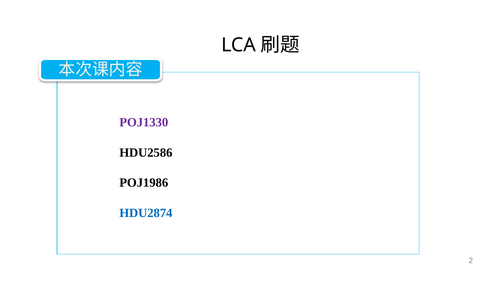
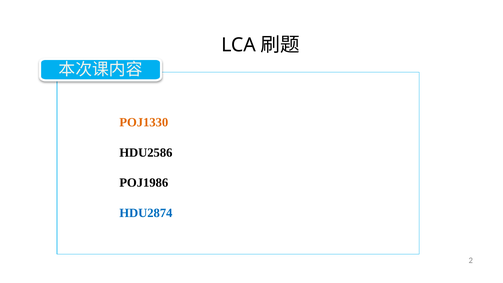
POJ1330 colour: purple -> orange
